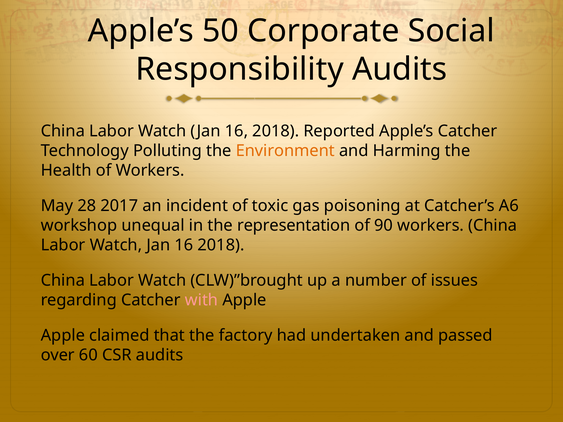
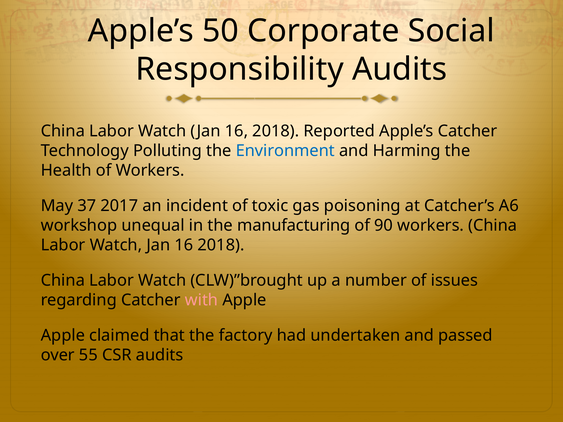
Environment colour: orange -> blue
28: 28 -> 37
representation: representation -> manufacturing
60: 60 -> 55
